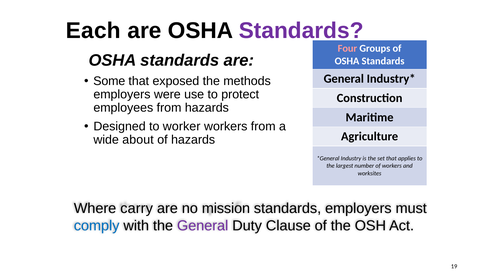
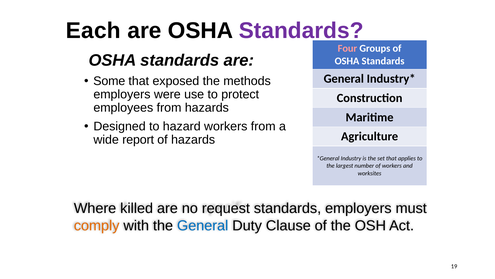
worker: worker -> hazard
about: about -> report
carry: carry -> killed
mission: mission -> request
comply colour: blue -> orange
General at (203, 225) colour: purple -> blue
